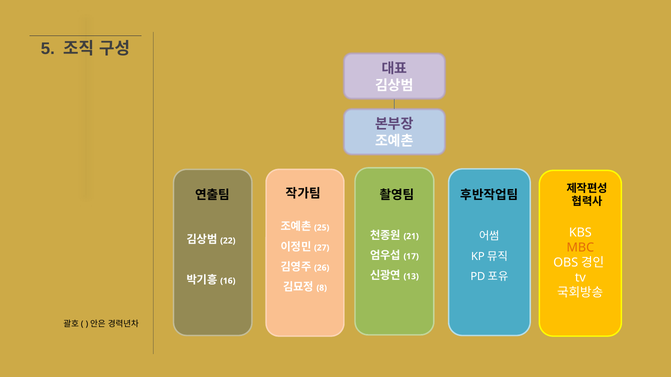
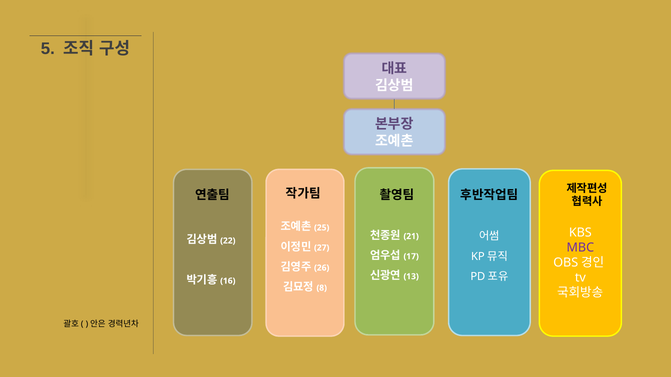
MBC colour: orange -> purple
